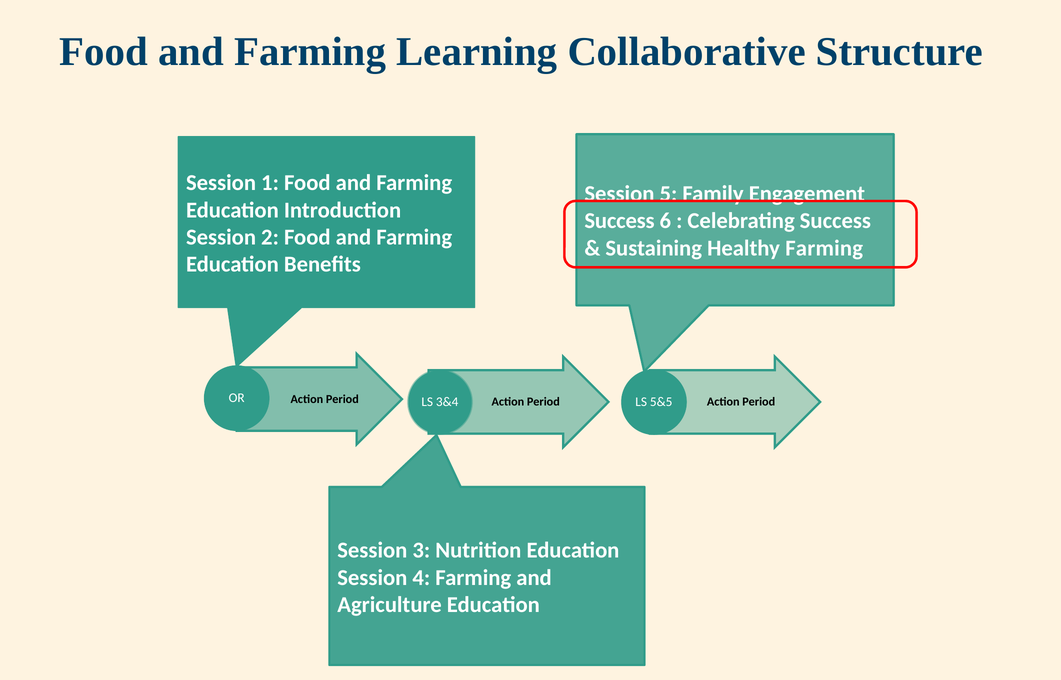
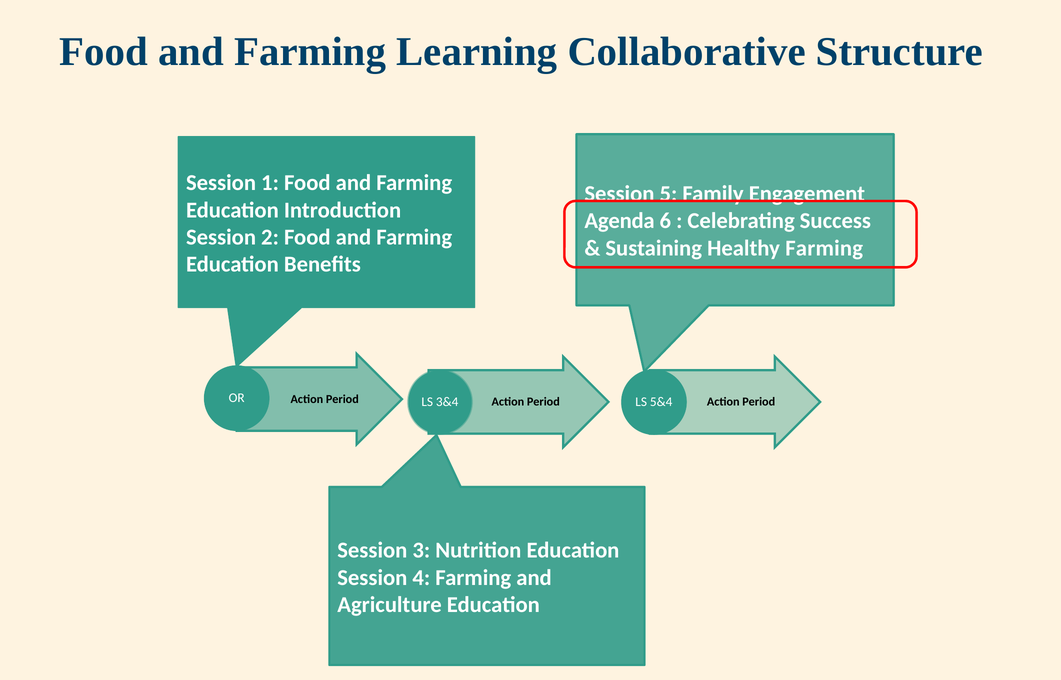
Success at (620, 221): Success -> Agenda
5&5: 5&5 -> 5&4
